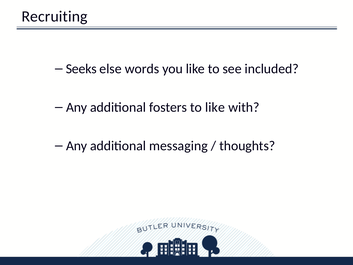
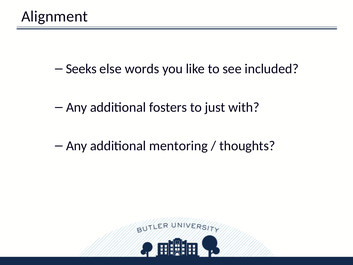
Recruiting: Recruiting -> Alignment
to like: like -> just
messaging: messaging -> mentoring
